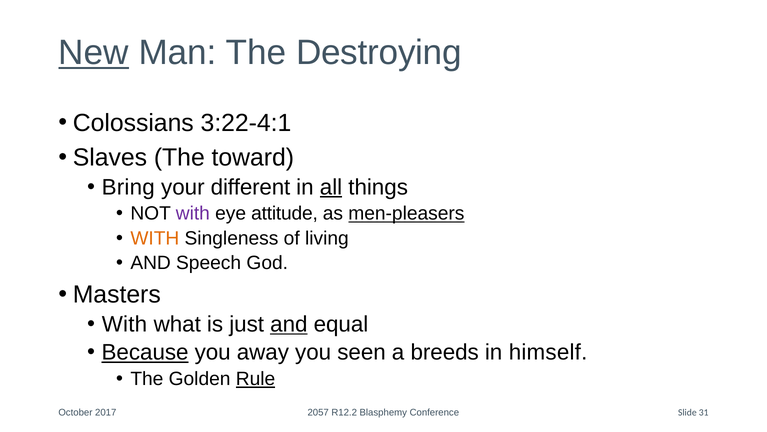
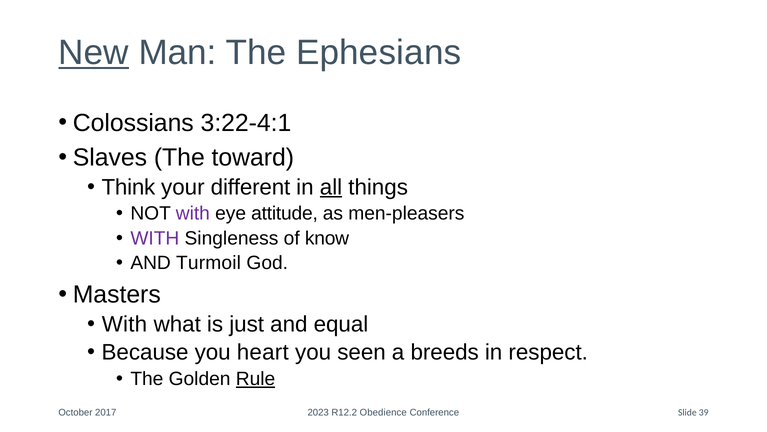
Destroying: Destroying -> Ephesians
Bring: Bring -> Think
men-pleasers underline: present -> none
WITH at (155, 238) colour: orange -> purple
living: living -> know
Speech: Speech -> Turmoil
and at (289, 324) underline: present -> none
Because underline: present -> none
away: away -> heart
himself: himself -> respect
2057: 2057 -> 2023
Blasphemy: Blasphemy -> Obedience
31: 31 -> 39
